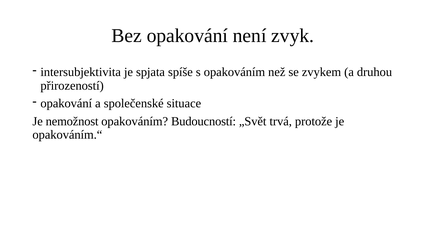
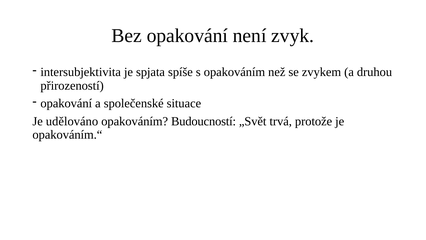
nemožnost: nemožnost -> udělováno
